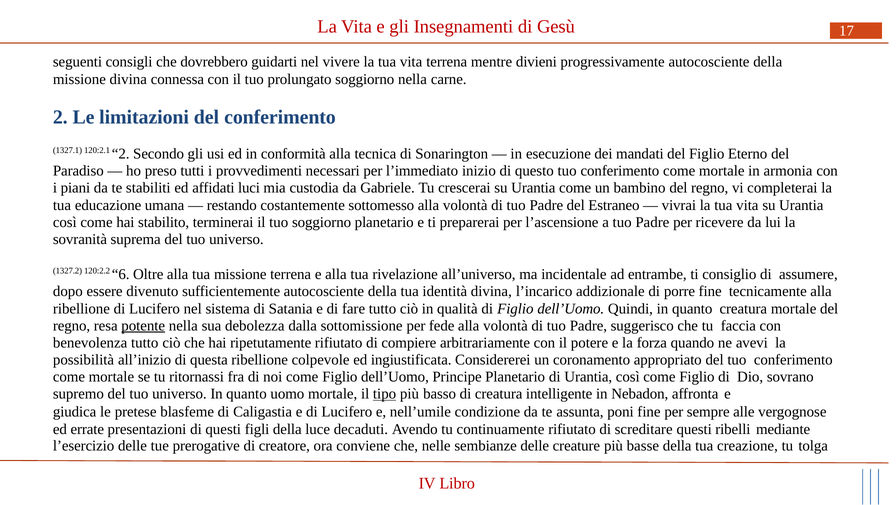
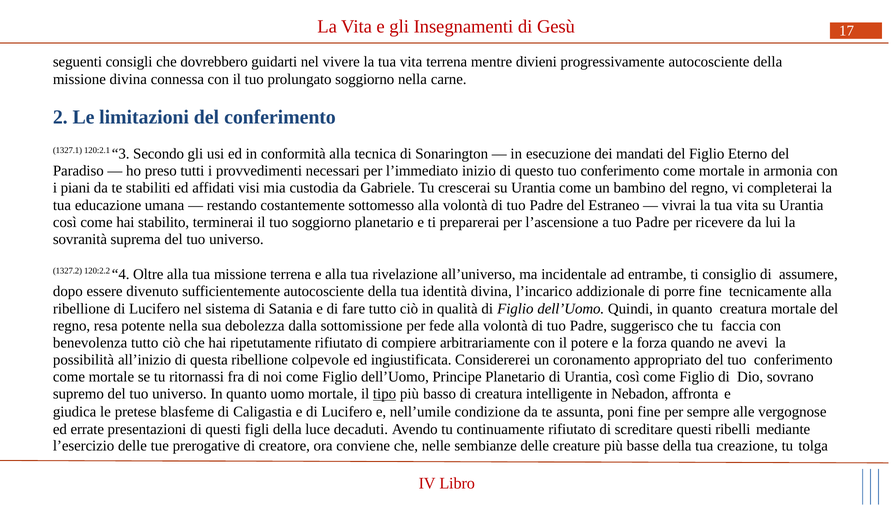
120:2.1 2: 2 -> 3
luci: luci -> visi
6: 6 -> 4
potente underline: present -> none
